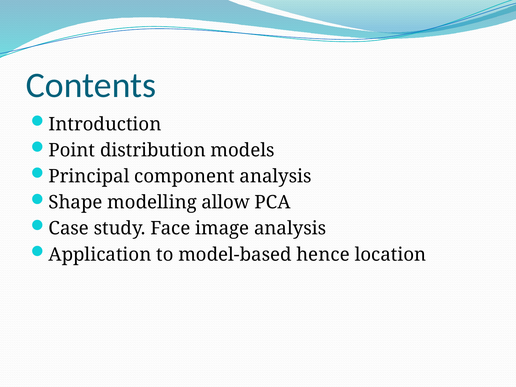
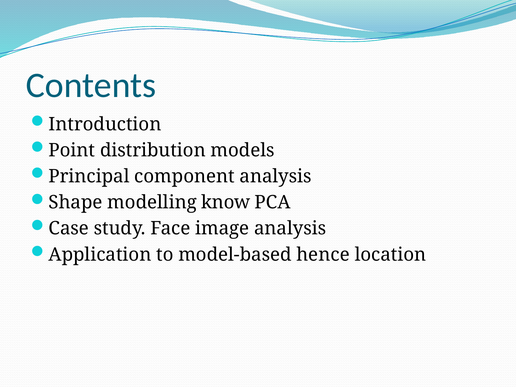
allow: allow -> know
